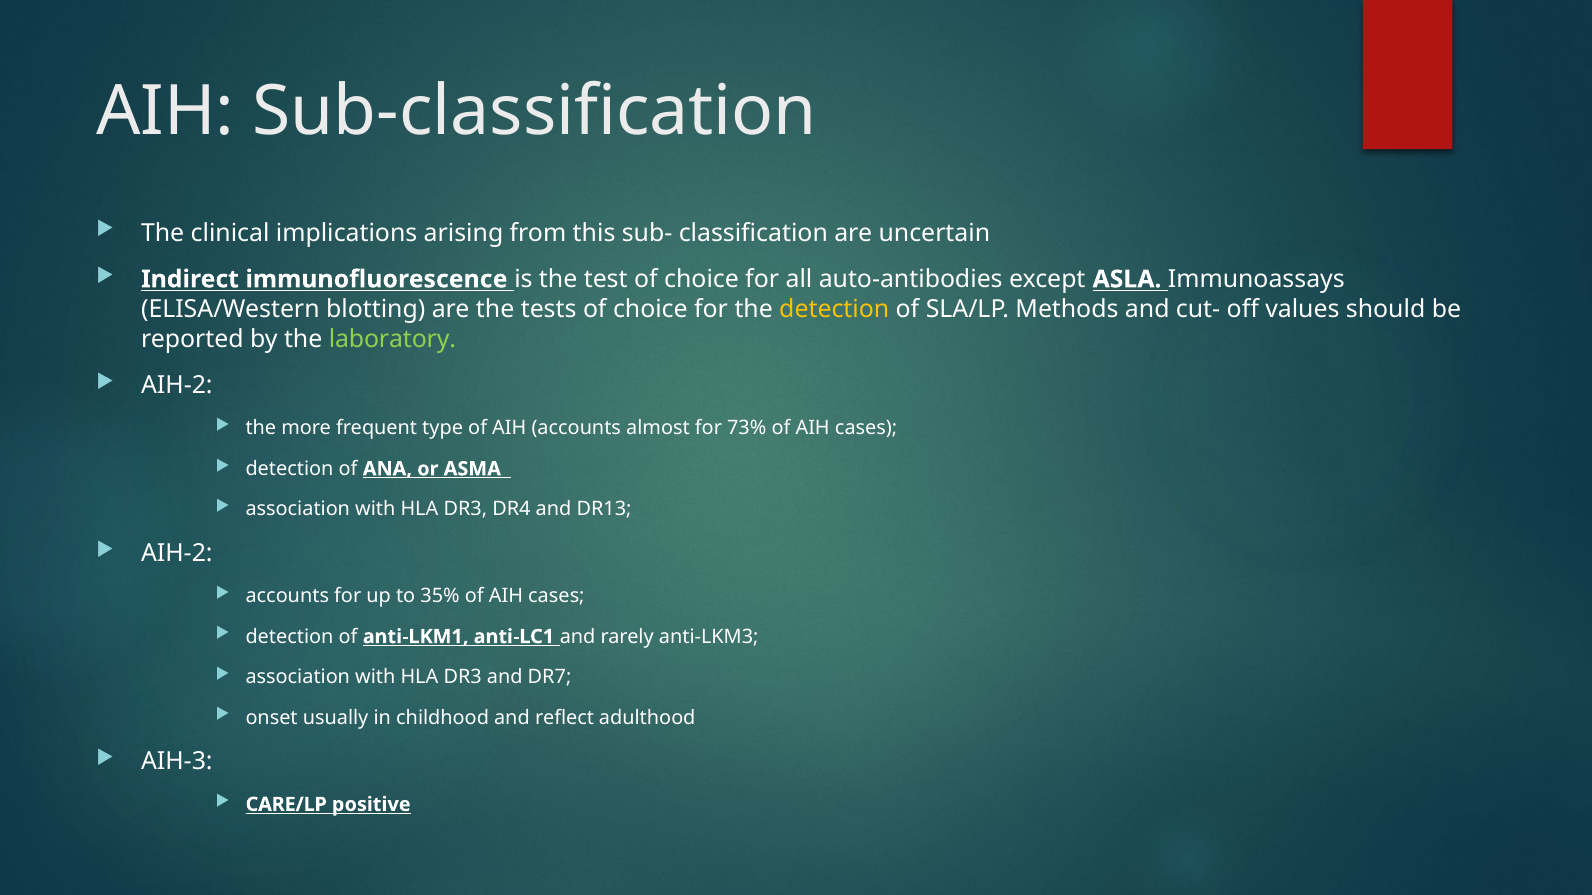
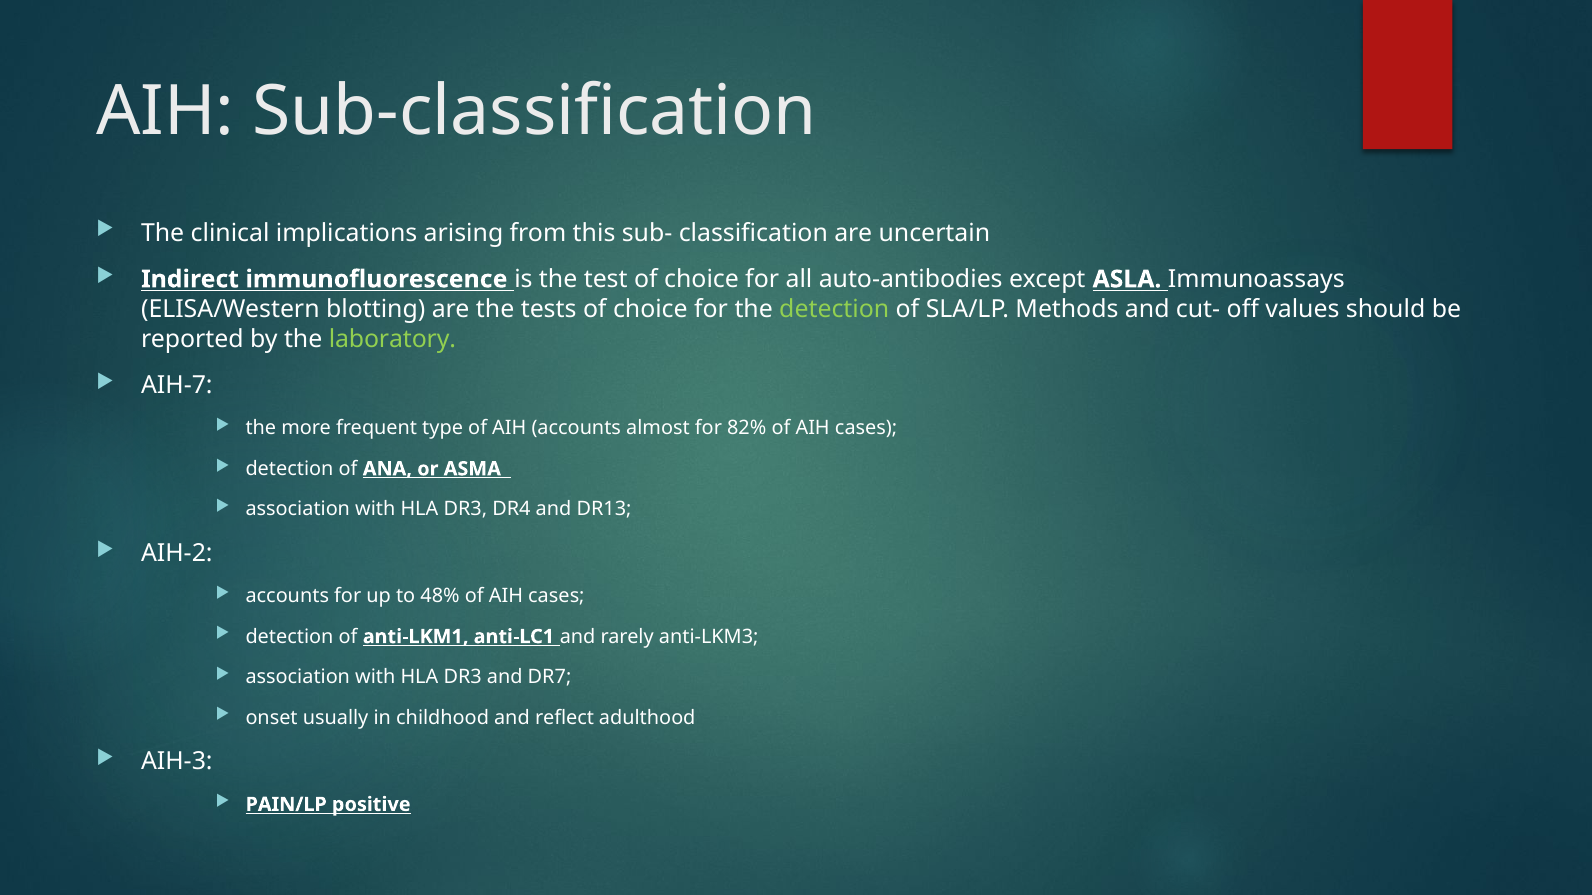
detection at (834, 309) colour: yellow -> light green
AIH-2 at (177, 386): AIH-2 -> AIH-7
73%: 73% -> 82%
35%: 35% -> 48%
CARE/LP: CARE/LP -> PAIN/LP
